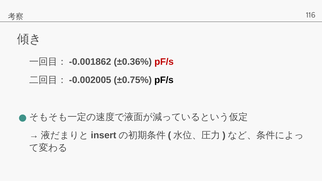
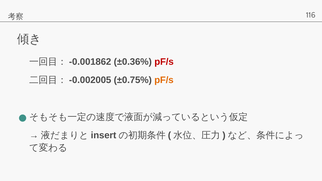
pF/s at (164, 80) colour: black -> orange
